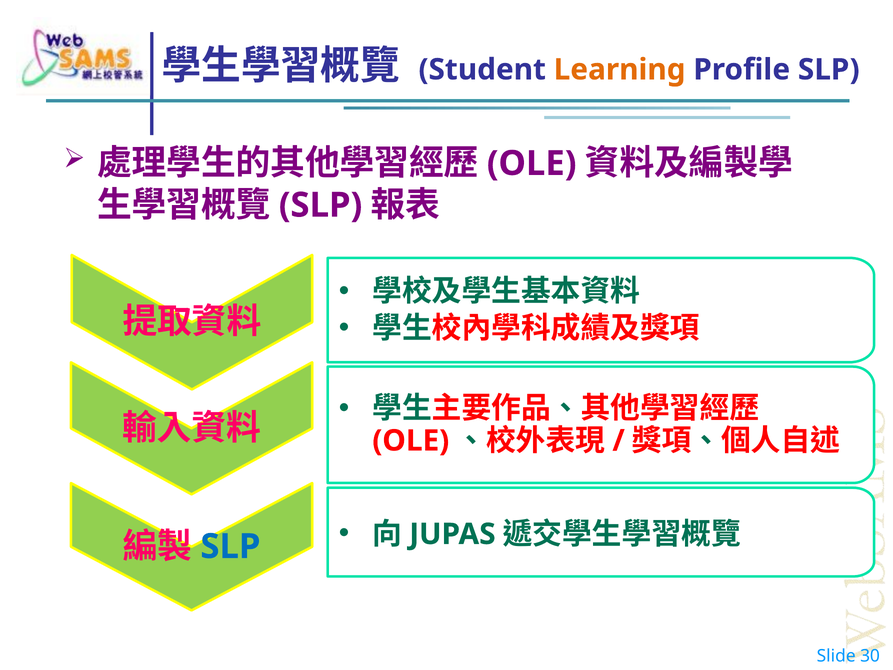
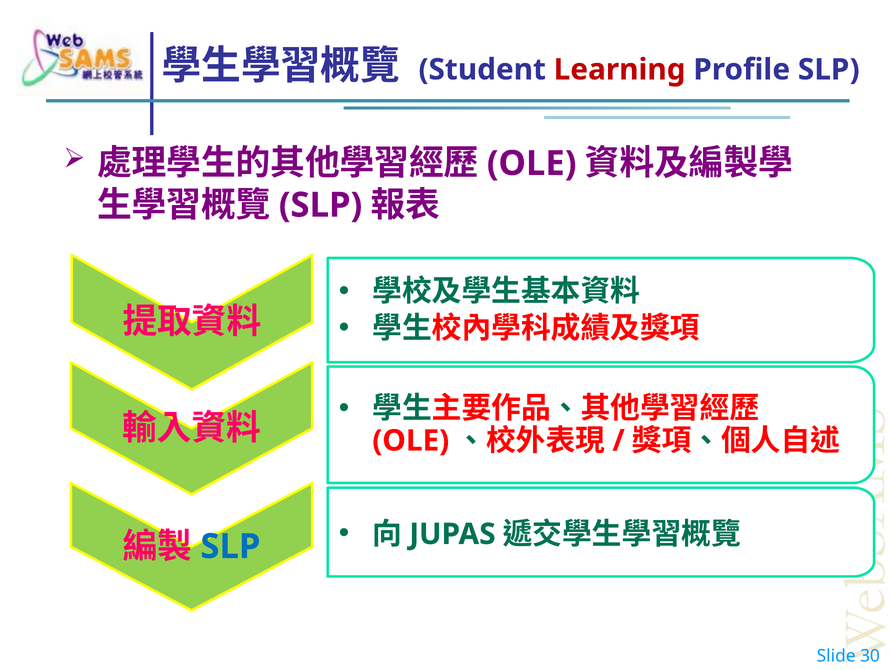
Learning colour: orange -> red
